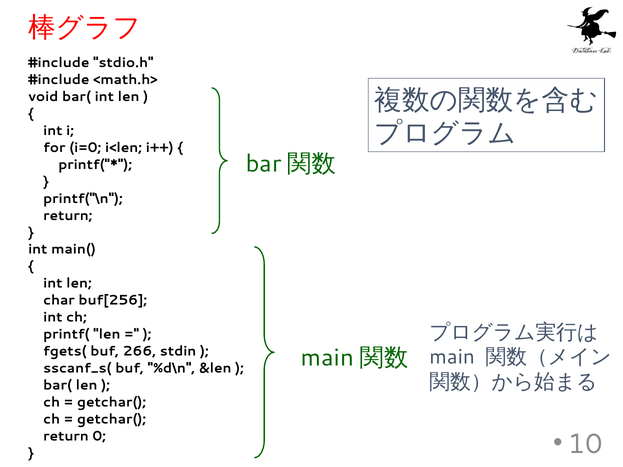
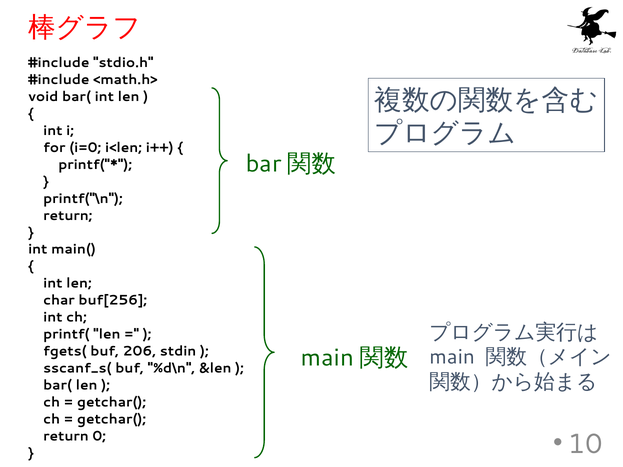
266: 266 -> 206
